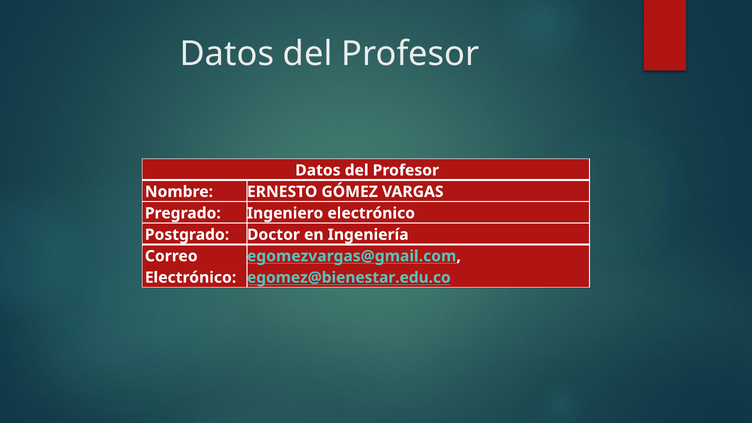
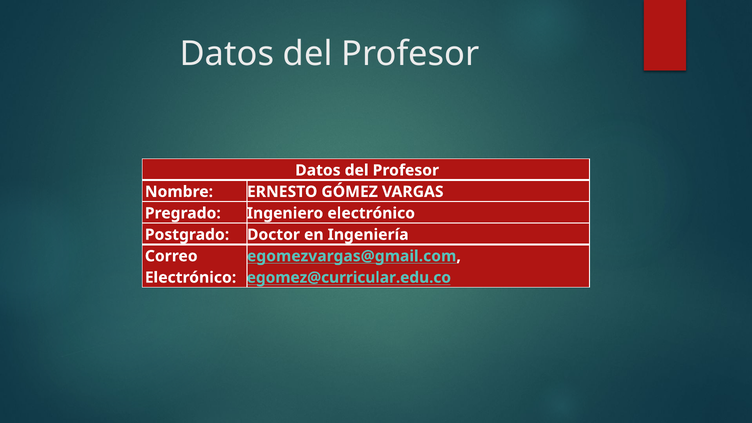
egomez@bienestar.edu.co: egomez@bienestar.edu.co -> egomez@curricular.edu.co
